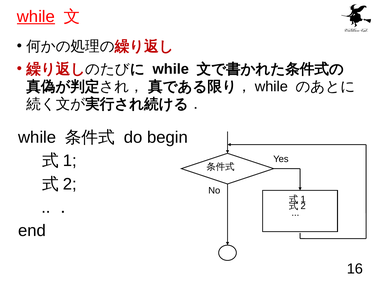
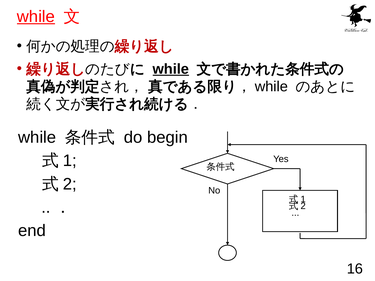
while at (171, 69) underline: none -> present
